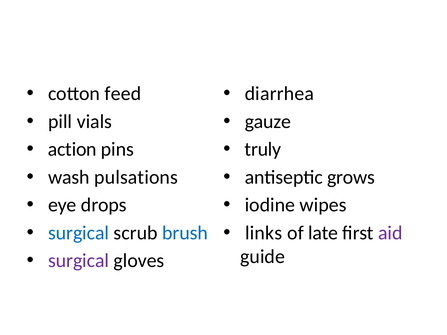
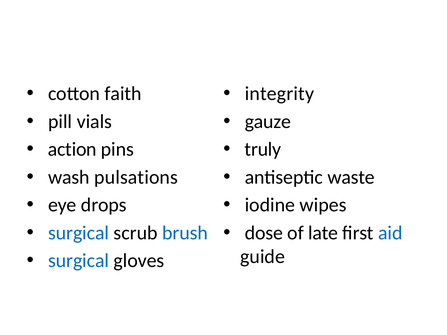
feed: feed -> faith
diarrhea: diarrhea -> integrity
grows: grows -> waste
links: links -> dose
aid colour: purple -> blue
surgical at (79, 261) colour: purple -> blue
